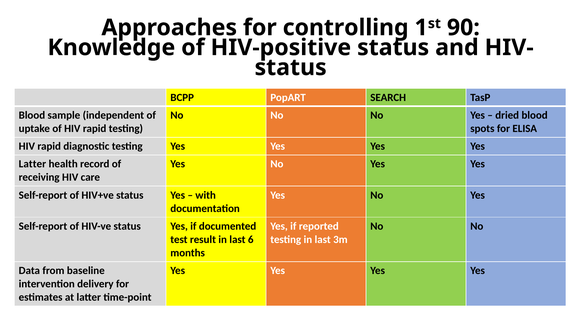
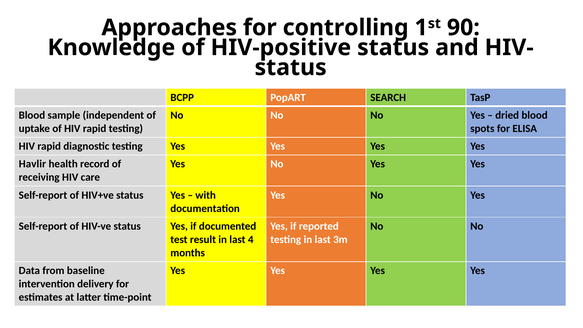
Latter at (32, 164): Latter -> Havlir
6: 6 -> 4
